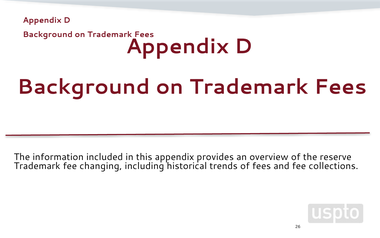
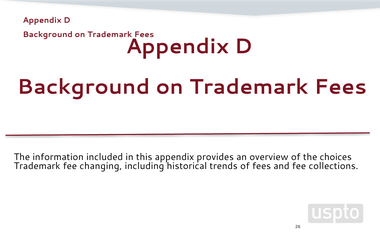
reserve: reserve -> choices
